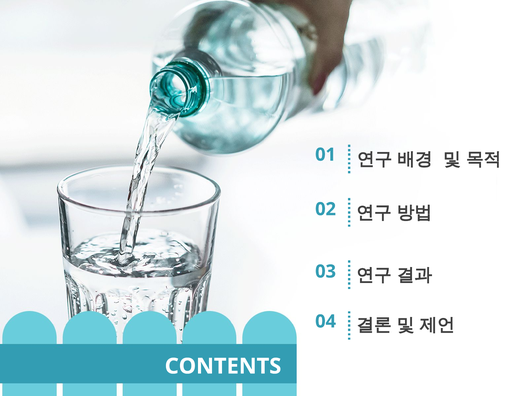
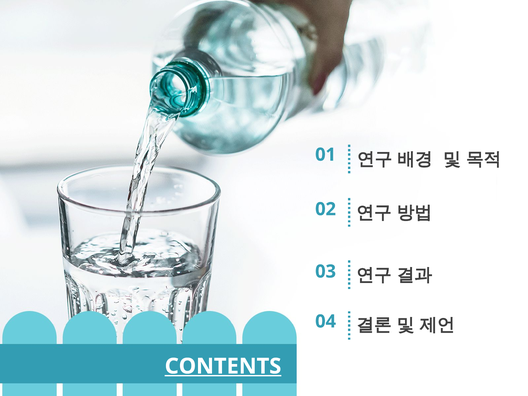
CONTENTS underline: none -> present
